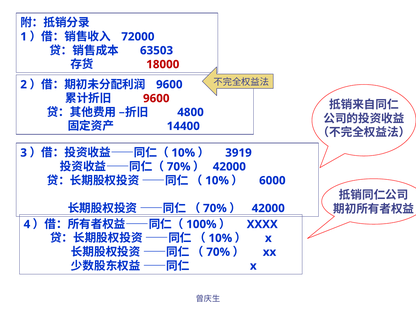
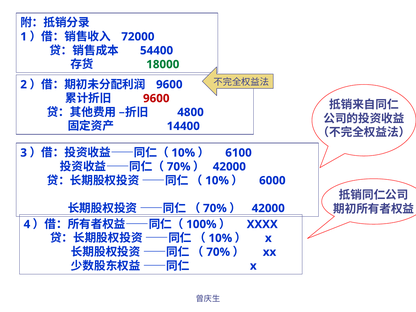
63503: 63503 -> 54400
18000 colour: red -> green
3919: 3919 -> 6100
